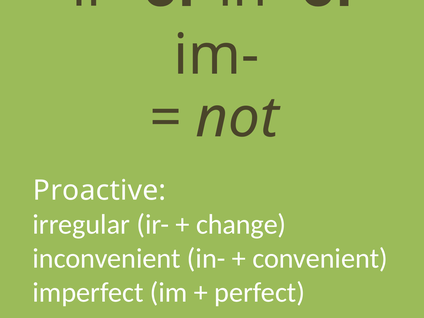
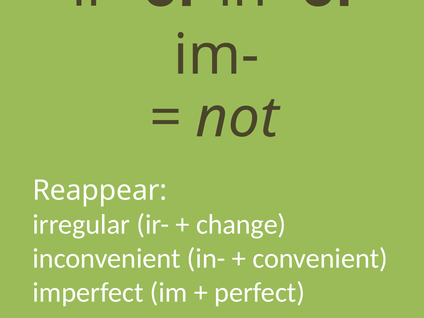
Proactive: Proactive -> Reappear
